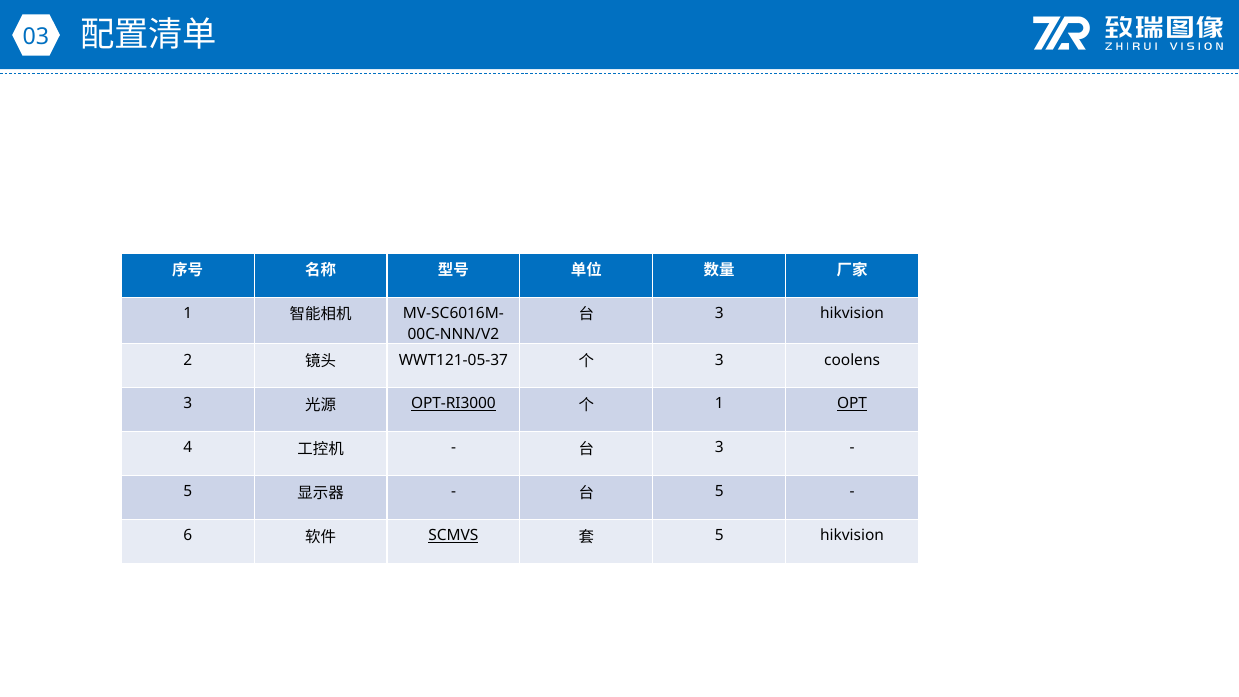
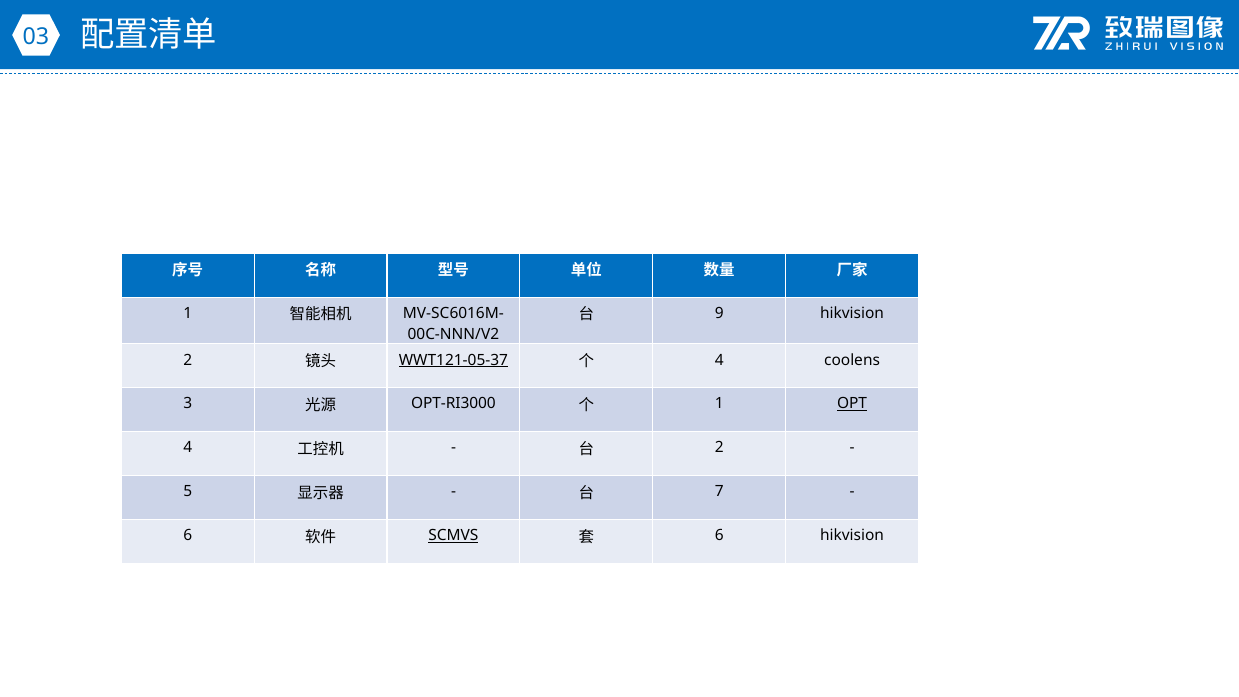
3 at (719, 313): 3 -> 9
WWT121-05-37 underline: none -> present
3 at (719, 360): 3 -> 4
OPT-RI3000 underline: present -> none
3 at (719, 448): 3 -> 2
5 at (719, 492): 5 -> 7
5 at (719, 535): 5 -> 6
